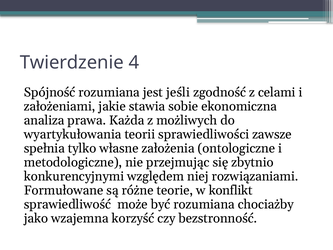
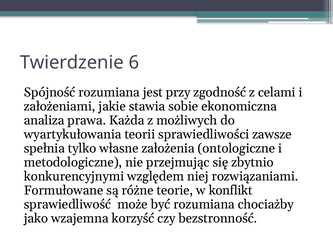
4: 4 -> 6
jeśli: jeśli -> przy
